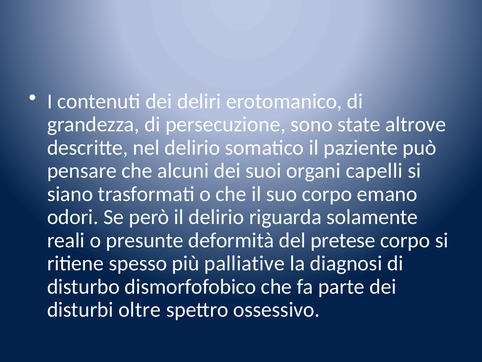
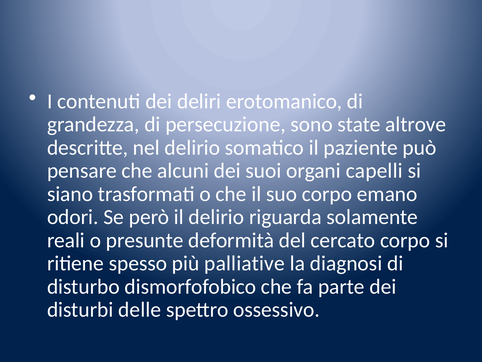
pretese: pretese -> cercato
oltre: oltre -> delle
